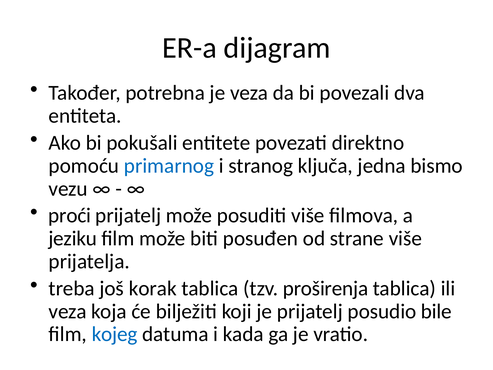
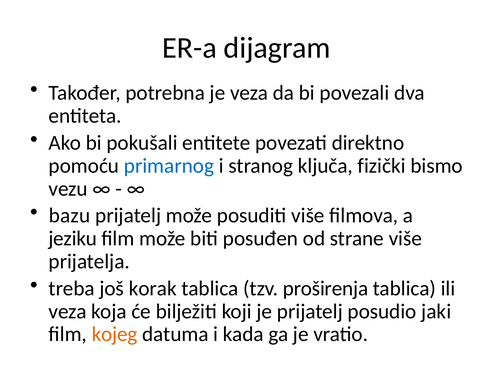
jedna: jedna -> fizički
proći: proći -> bazu
bile: bile -> jaki
kojeg colour: blue -> orange
